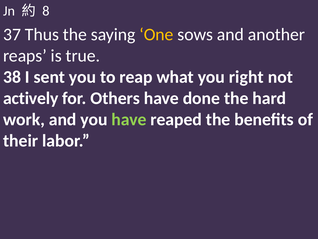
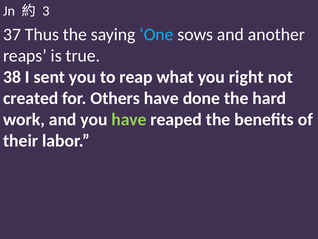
8: 8 -> 3
One colour: yellow -> light blue
actively: actively -> created
